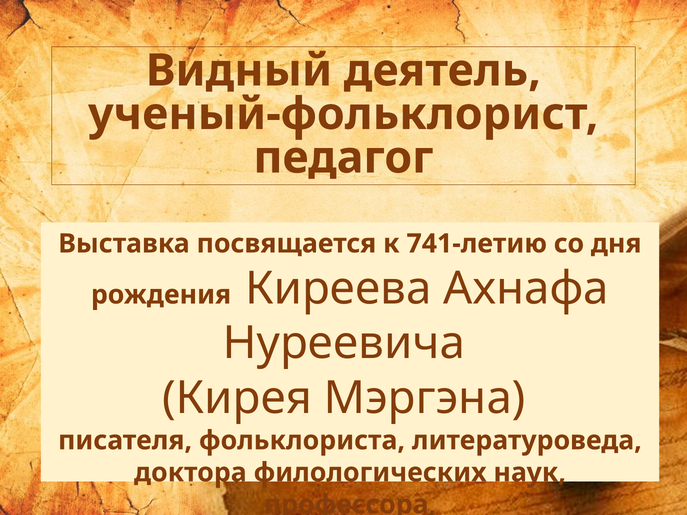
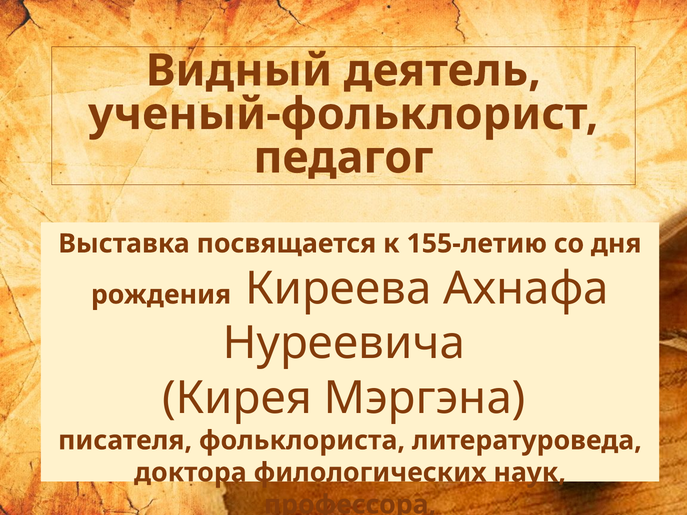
741-летию: 741-летию -> 155-летию
